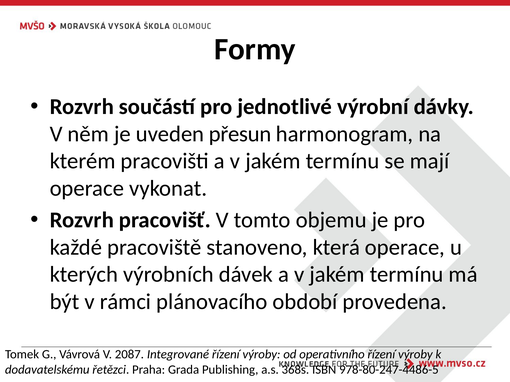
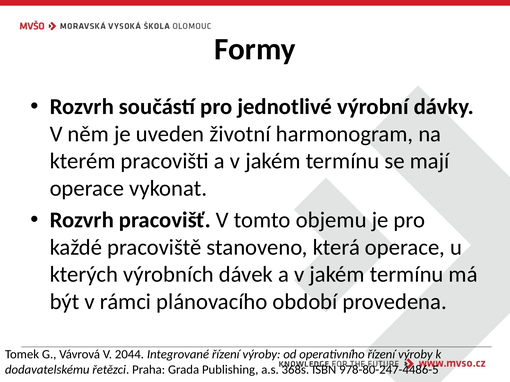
přesun: přesun -> životní
2087: 2087 -> 2044
